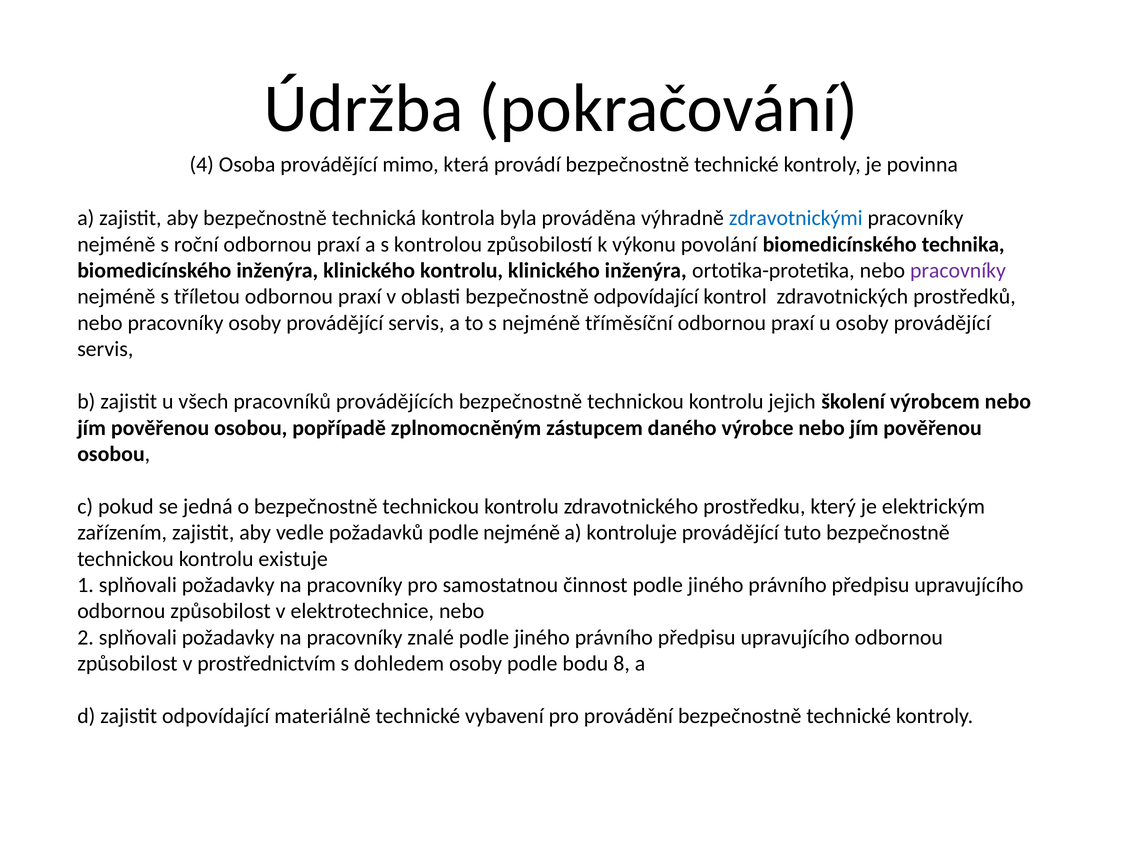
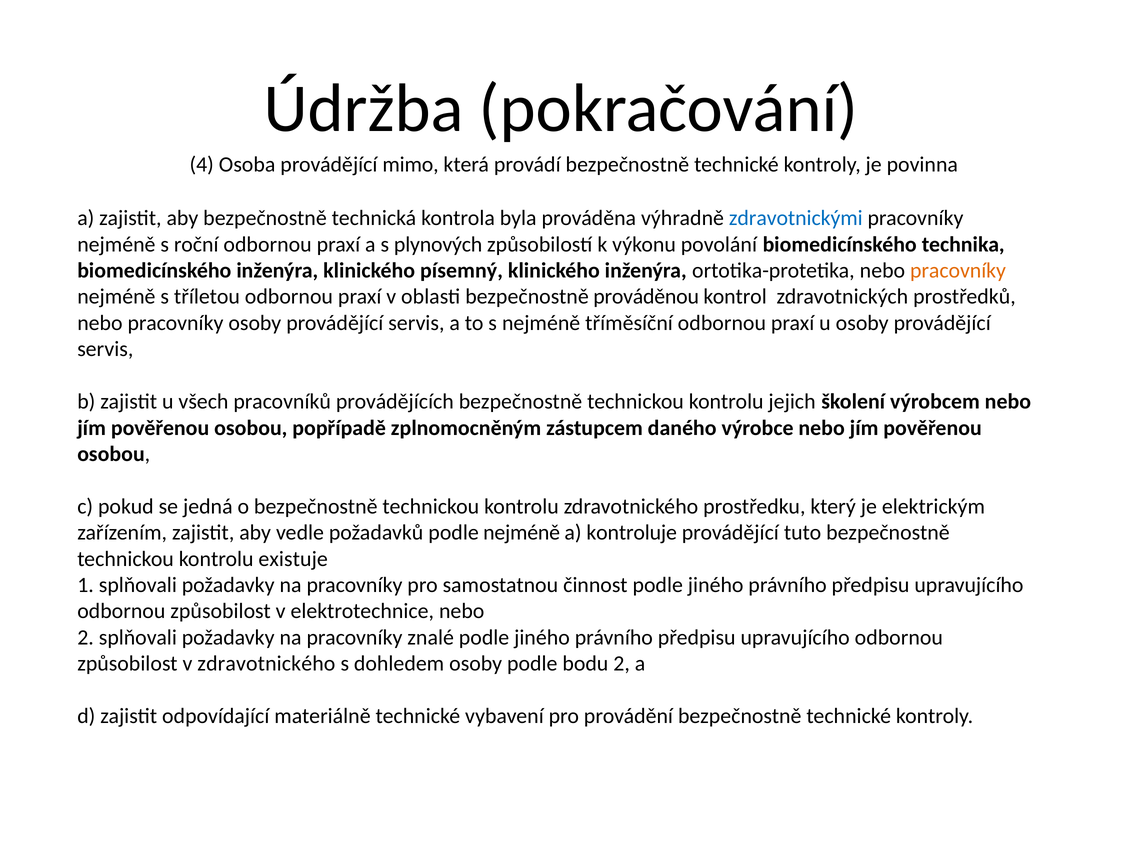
kontrolou: kontrolou -> plynových
klinického kontrolu: kontrolu -> písemný
pracovníky at (958, 271) colour: purple -> orange
bezpečnostně odpovídající: odpovídající -> prováděnou
v prostřednictvím: prostřednictvím -> zdravotnického
bodu 8: 8 -> 2
